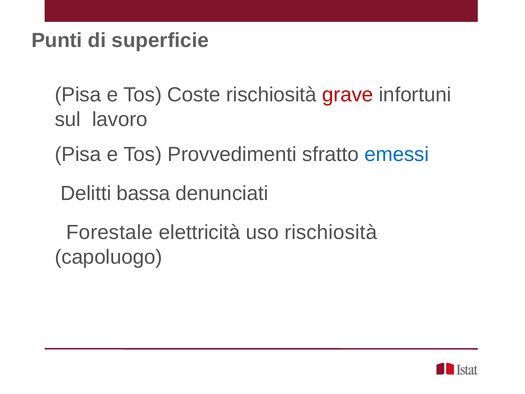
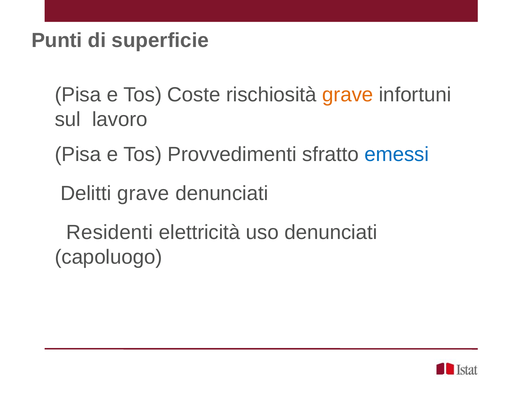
grave at (348, 95) colour: red -> orange
Delitti bassa: bassa -> grave
Forestale: Forestale -> Residenti
uso rischiosità: rischiosità -> denunciati
